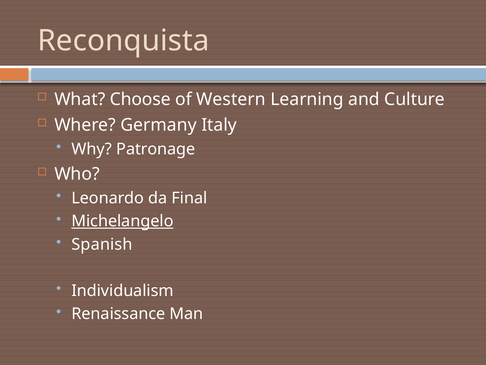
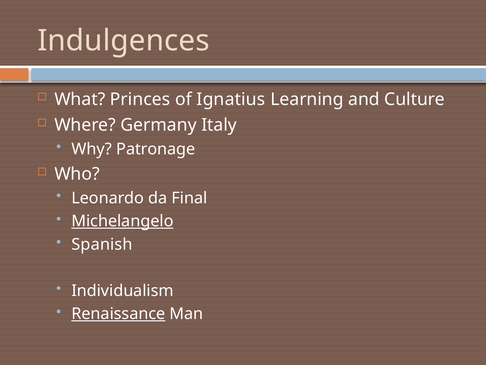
Reconquista: Reconquista -> Indulgences
Choose: Choose -> Princes
Western: Western -> Ignatius
Renaissance underline: none -> present
